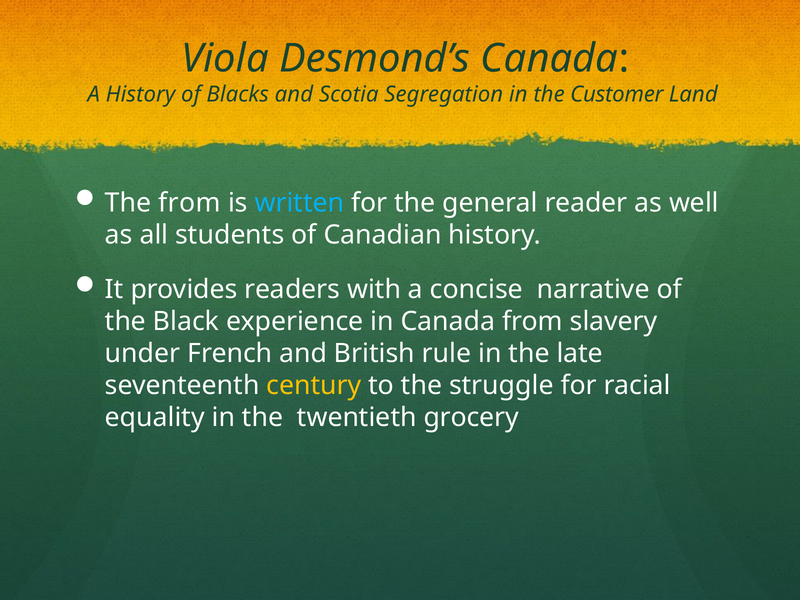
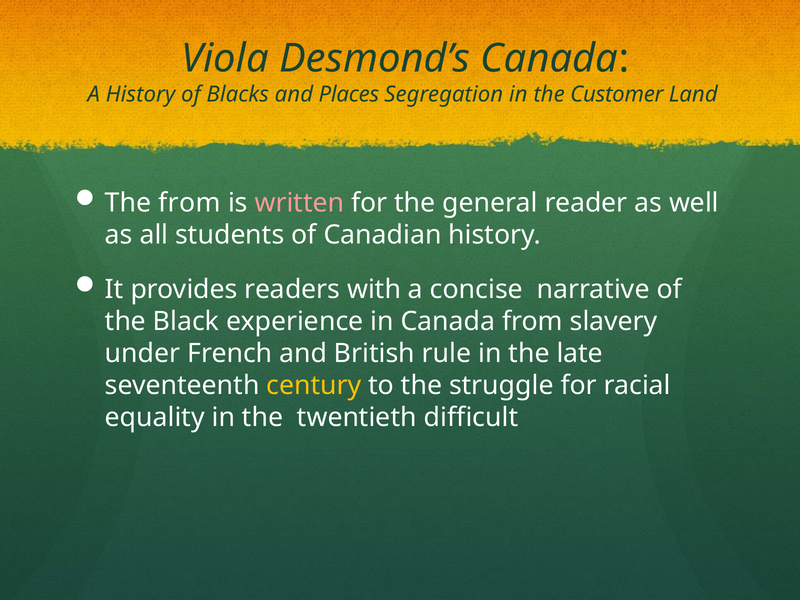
Scotia: Scotia -> Places
written colour: light blue -> pink
grocery: grocery -> difficult
